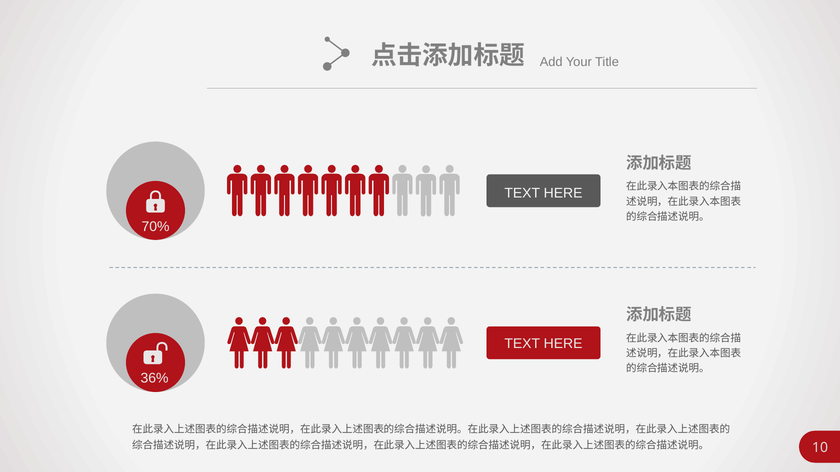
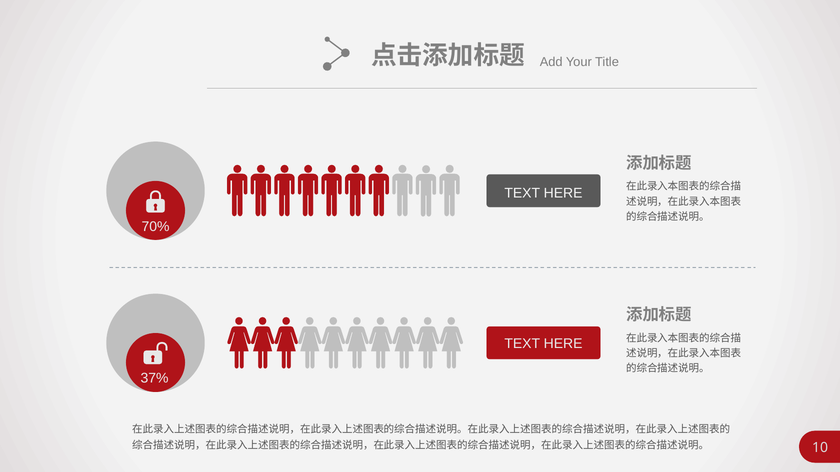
36%: 36% -> 37%
